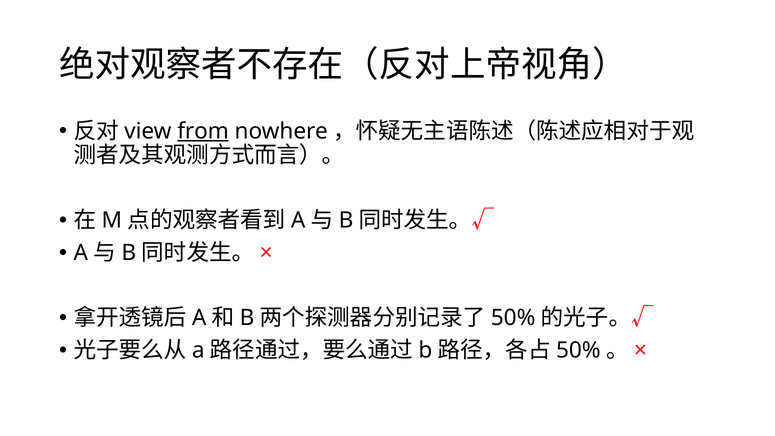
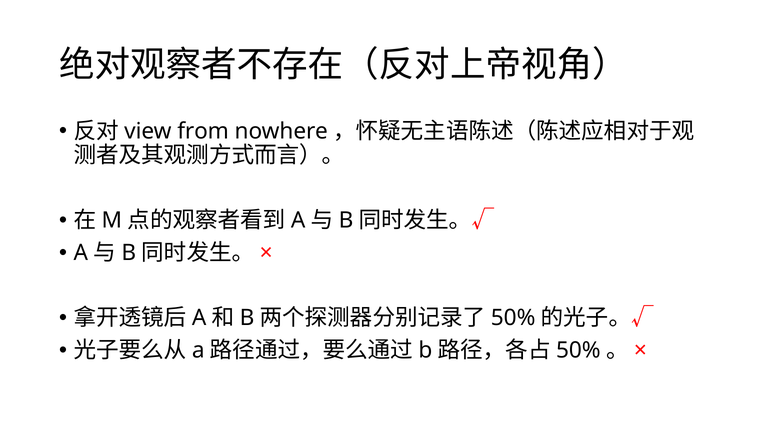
from underline: present -> none
